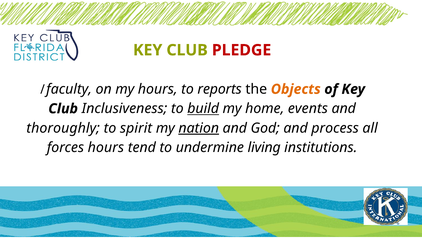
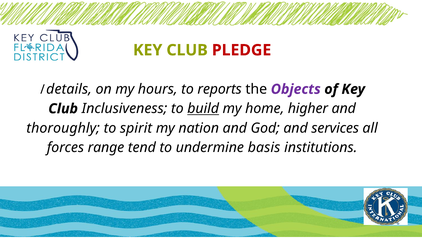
faculty: faculty -> details
Objects colour: orange -> purple
events: events -> higher
nation underline: present -> none
process: process -> services
forces hours: hours -> range
living: living -> basis
